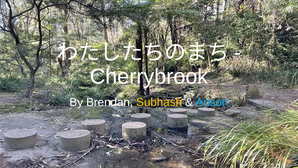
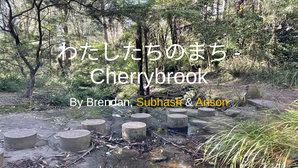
Anson colour: light blue -> yellow
